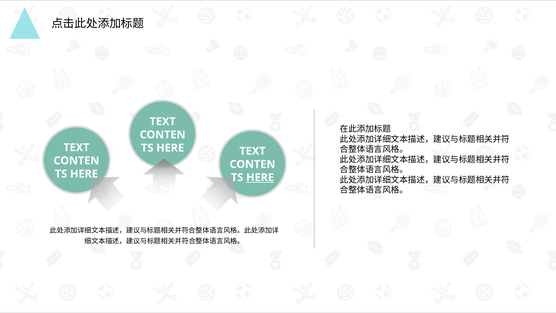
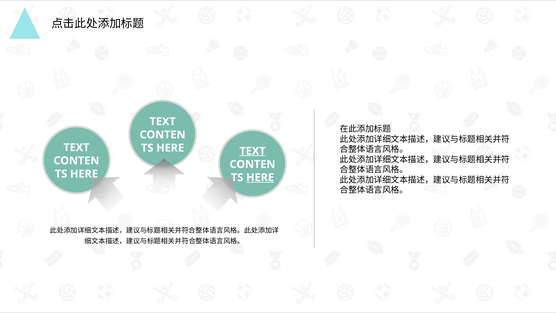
TEXT at (253, 151) underline: none -> present
